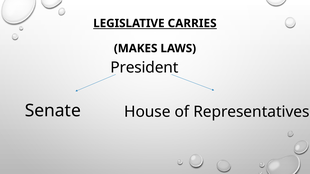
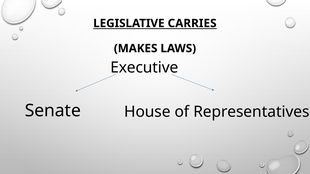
President: President -> Executive
